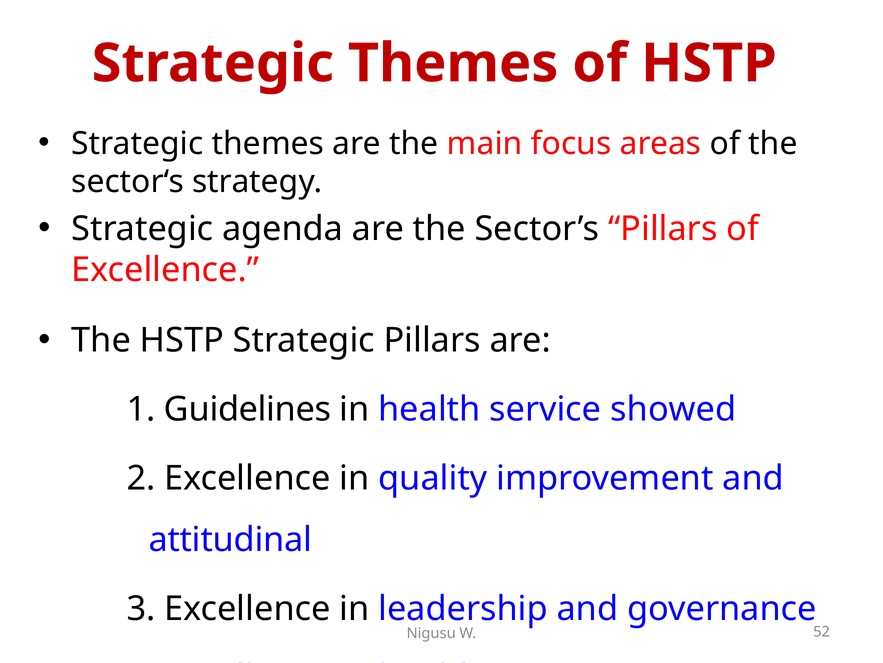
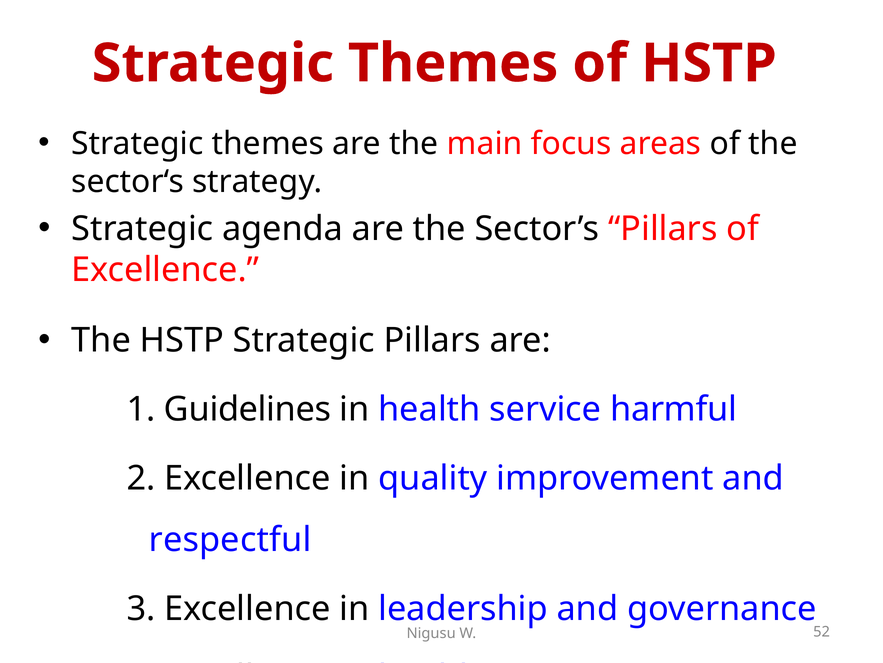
showed: showed -> harmful
attitudinal: attitudinal -> respectful
